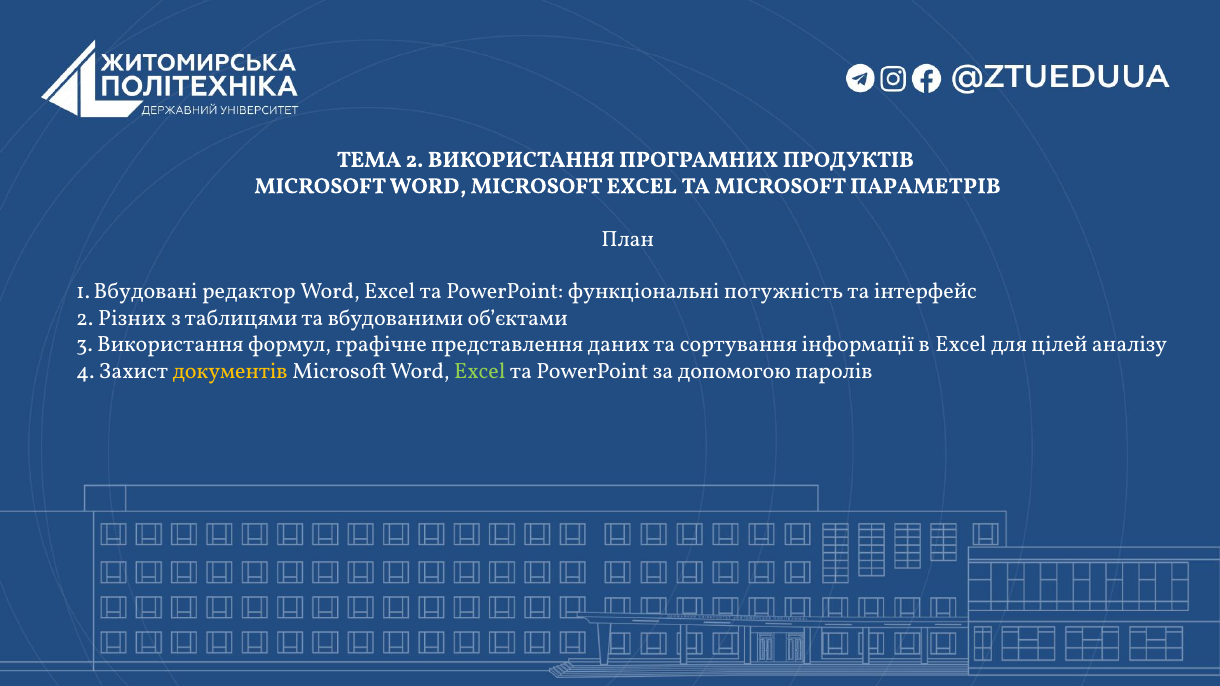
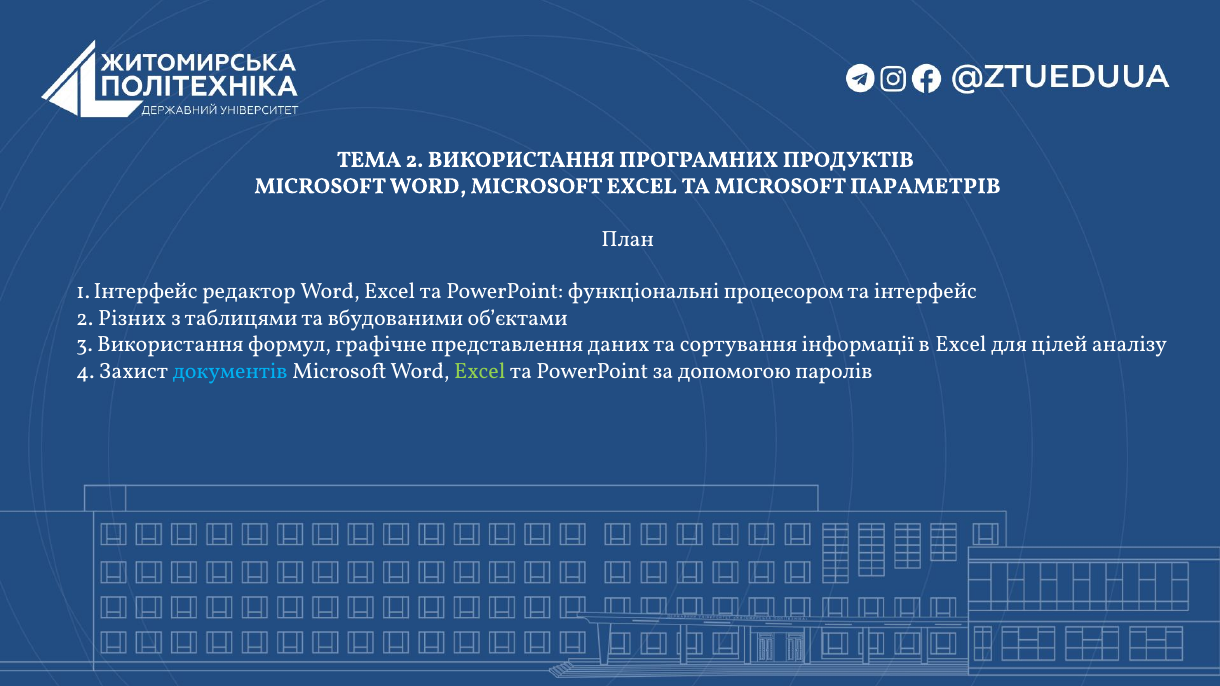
1 Вбудовані: Вбудовані -> Інтерфейс
потужність: потужність -> процесором
документів colour: yellow -> light blue
